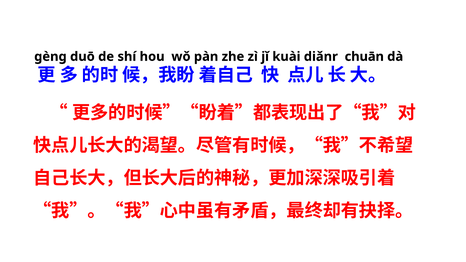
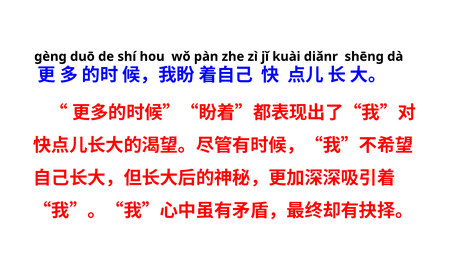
chuān: chuān -> shēnɡ
